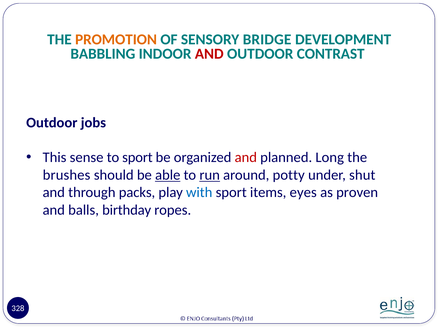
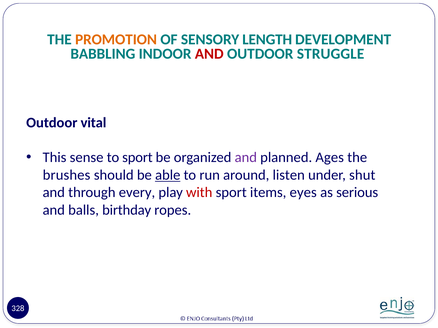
BRIDGE: BRIDGE -> LENGTH
CONTRAST: CONTRAST -> STRUGGLE
jobs: jobs -> vital
and at (246, 158) colour: red -> purple
Long: Long -> Ages
run underline: present -> none
potty: potty -> listen
packs: packs -> every
with colour: blue -> red
proven: proven -> serious
